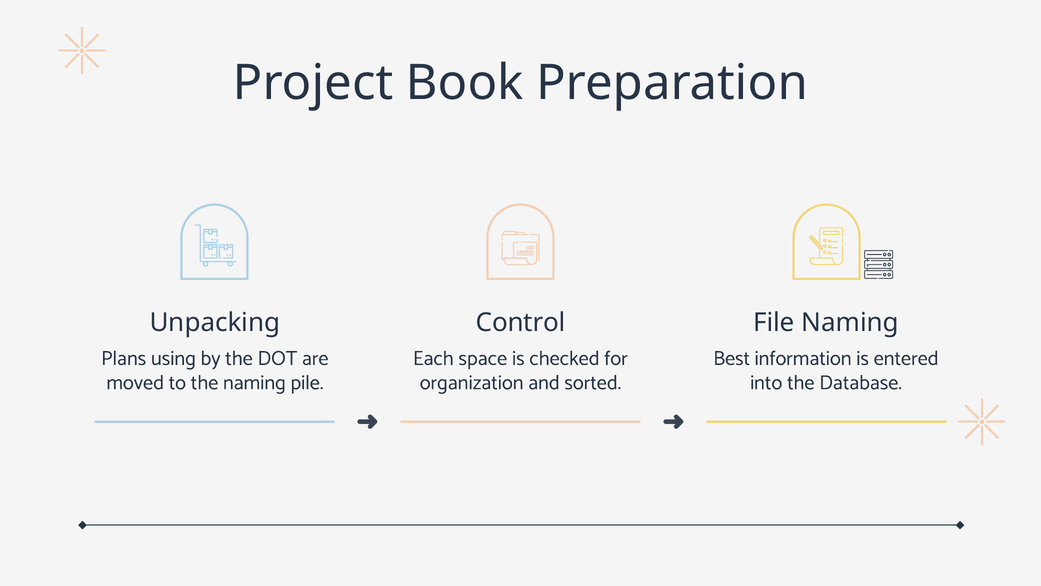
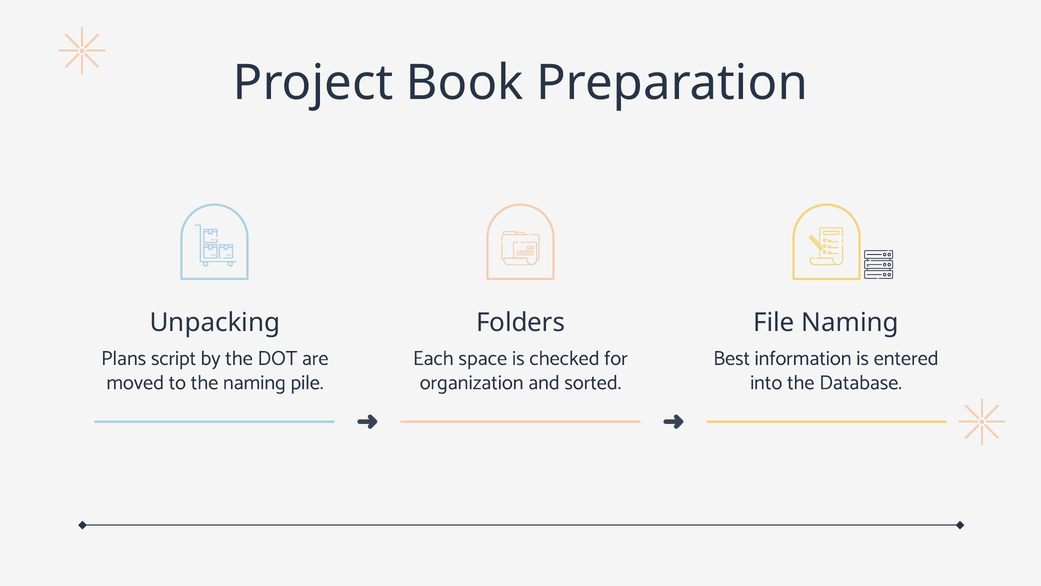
Control: Control -> Folders
using: using -> script
